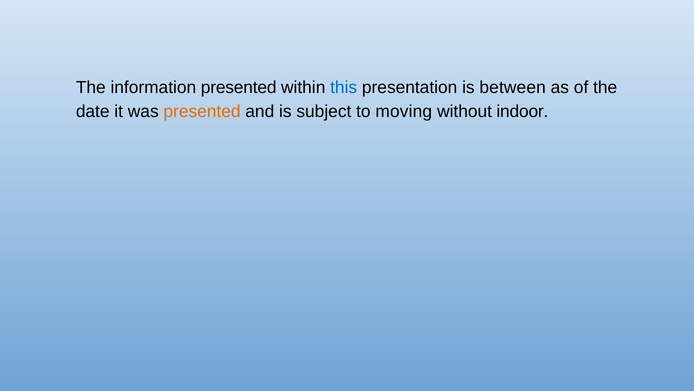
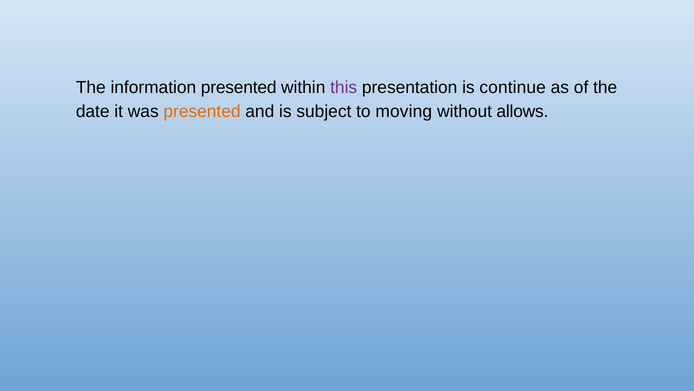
this colour: blue -> purple
between: between -> continue
indoor: indoor -> allows
